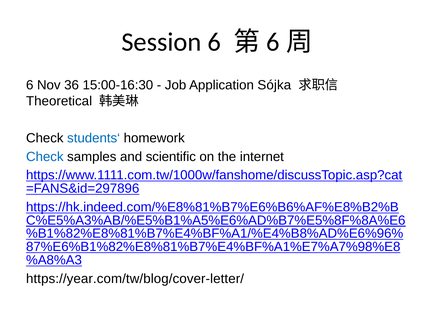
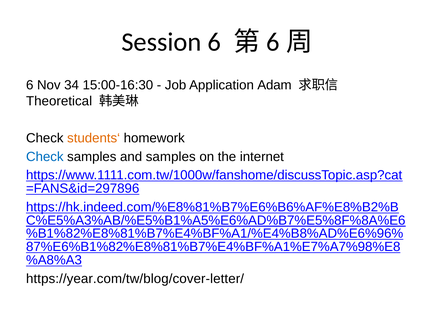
36: 36 -> 34
Sójka: Sójka -> Adam
students‘ colour: blue -> orange
and scientiﬁc: scientiﬁc -> samples
